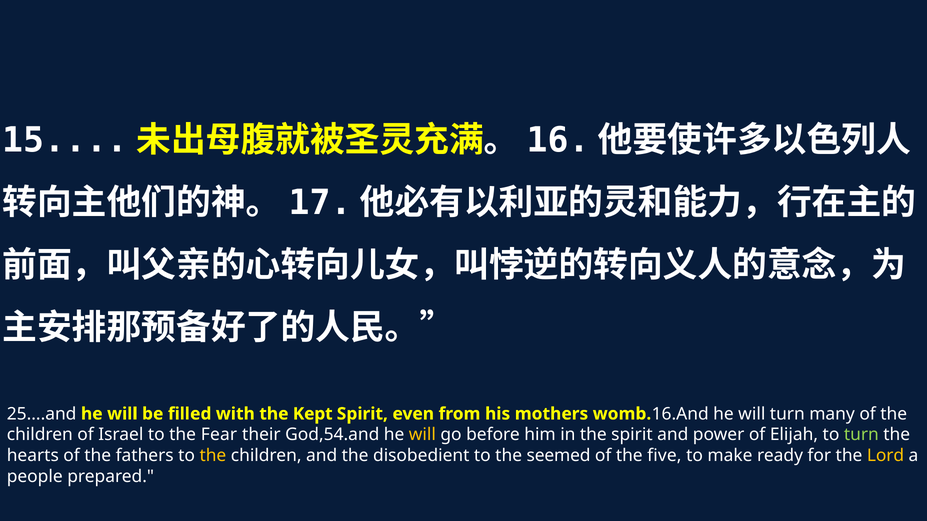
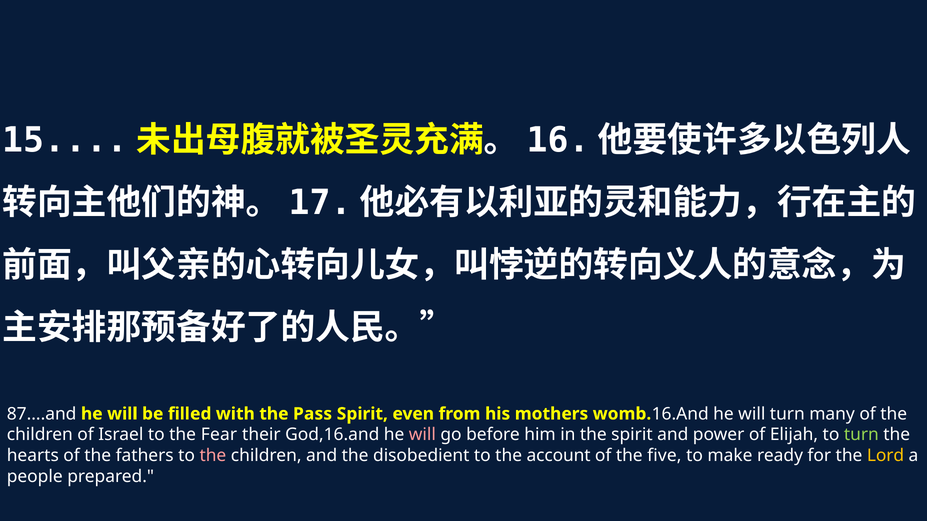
25....and: 25....and -> 87....and
Kept: Kept -> Pass
God,54.and: God,54.and -> God,16.and
will at (422, 435) colour: yellow -> pink
the at (213, 456) colour: yellow -> pink
seemed: seemed -> account
